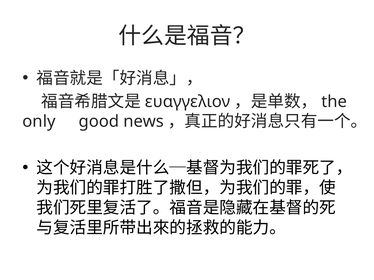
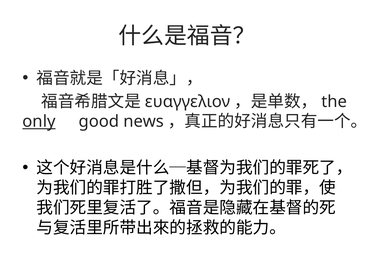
only underline: none -> present
